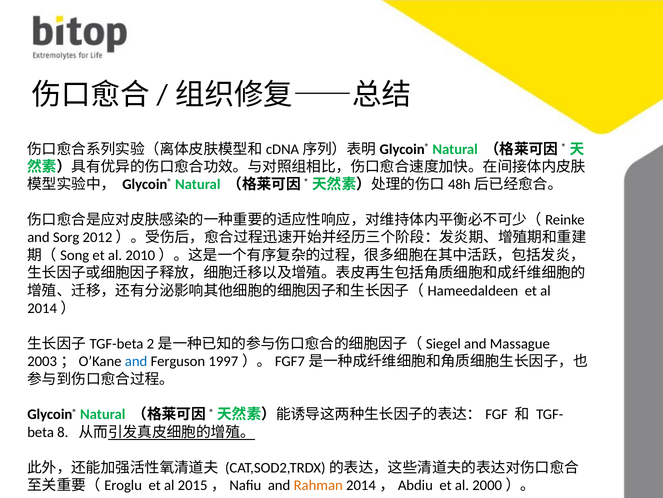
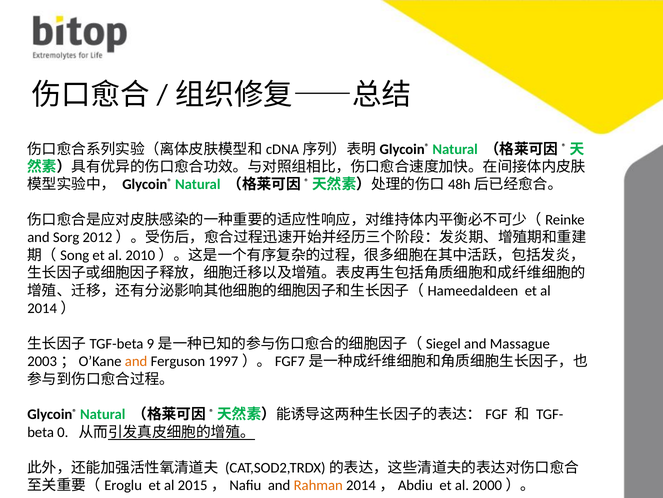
2: 2 -> 9
and at (136, 361) colour: blue -> orange
8: 8 -> 0
